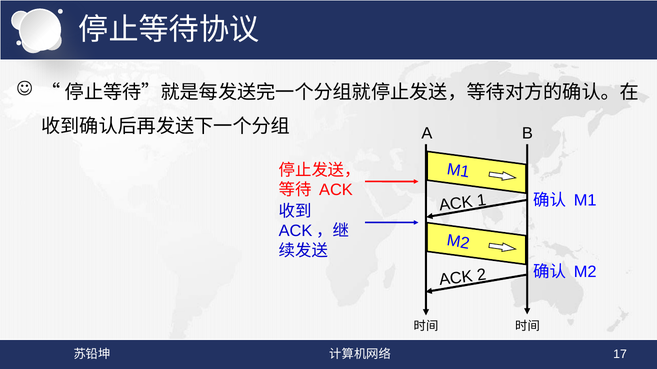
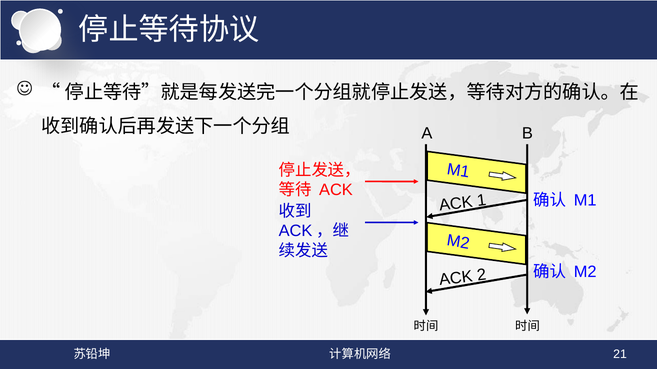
17: 17 -> 21
